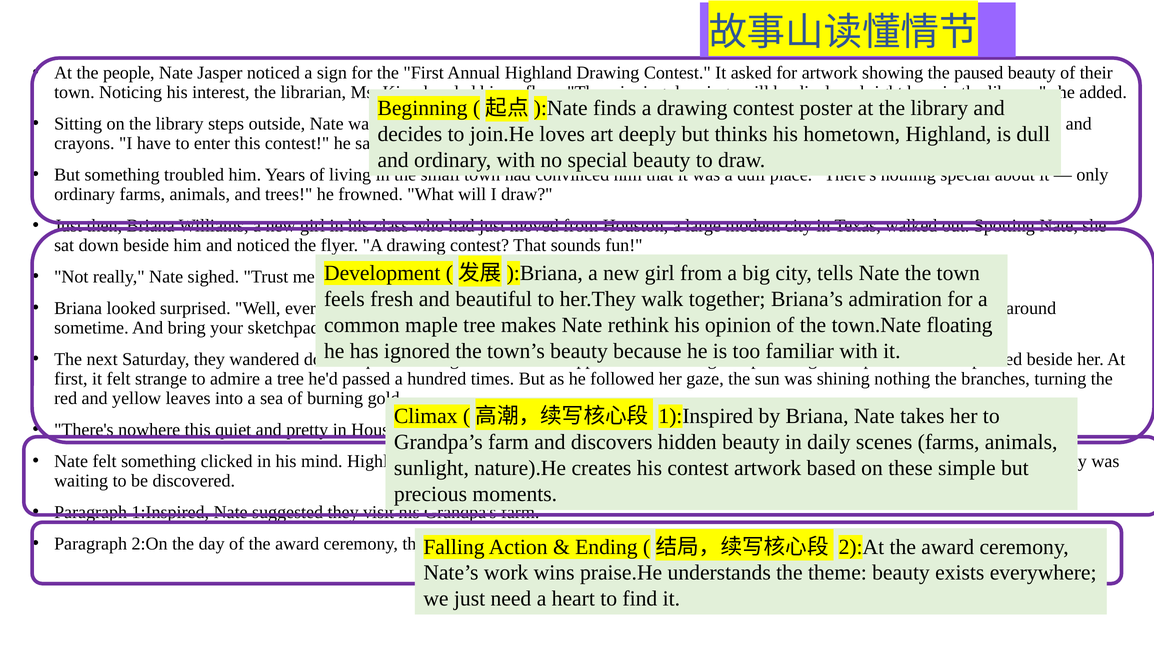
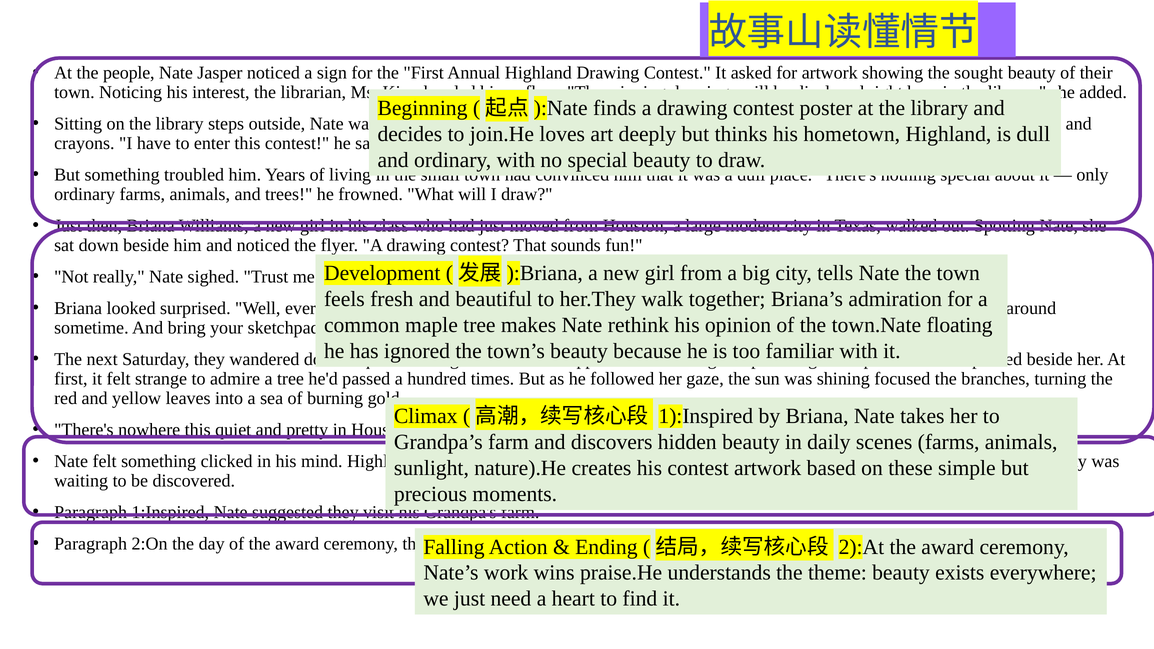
the paused: paused -> sought
shining nothing: nothing -> focused
